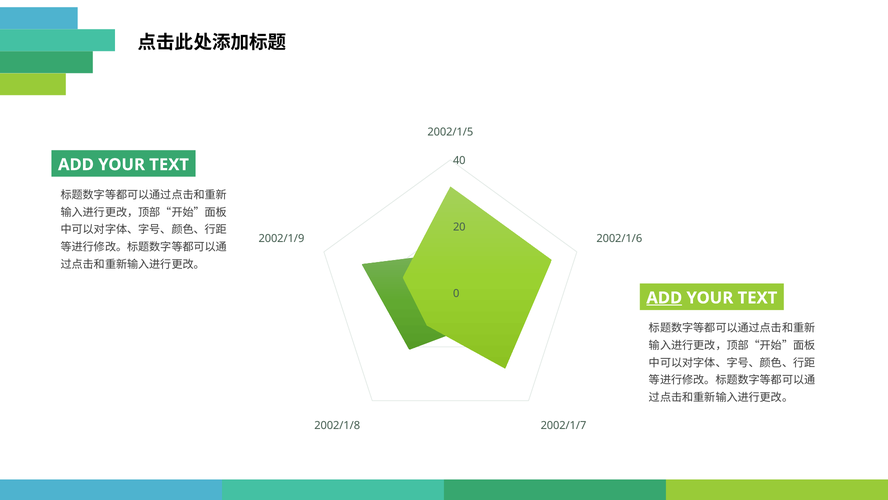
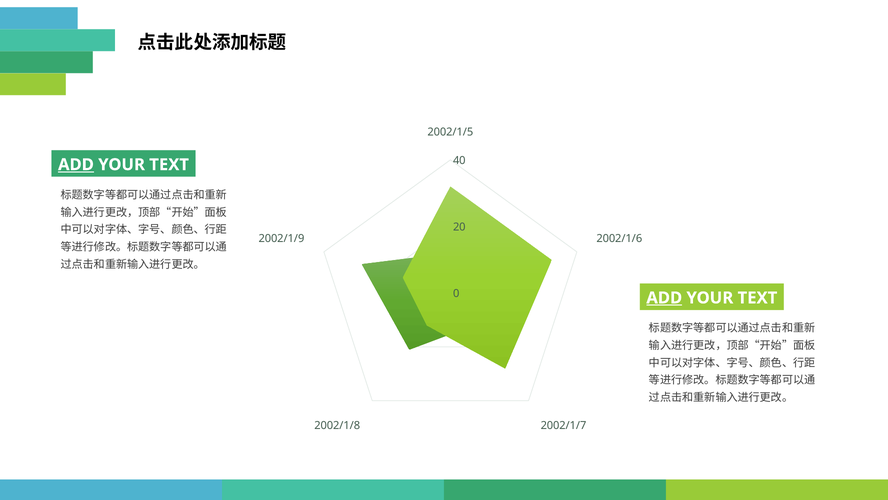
ADD at (76, 164) underline: none -> present
